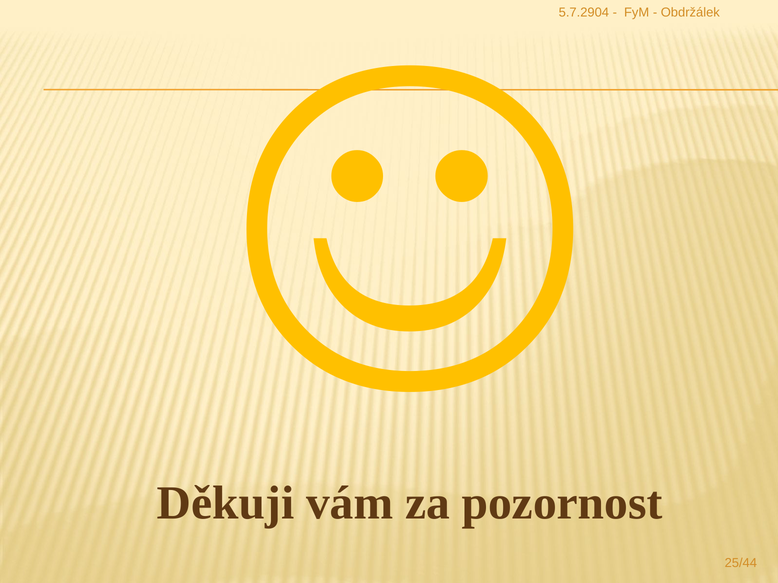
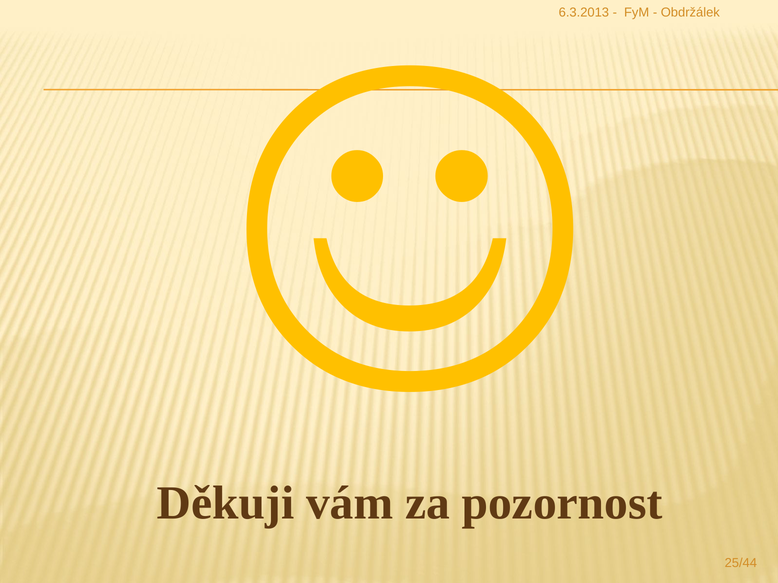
5.7.2904: 5.7.2904 -> 6.3.2013
